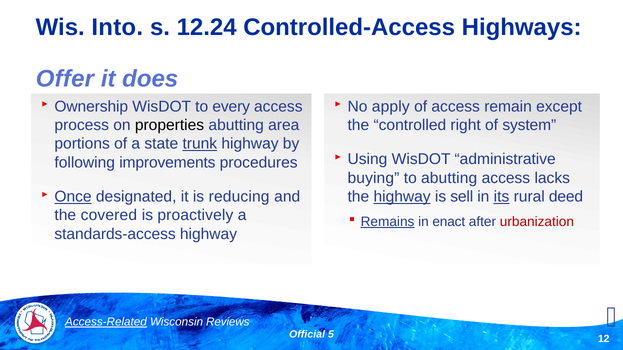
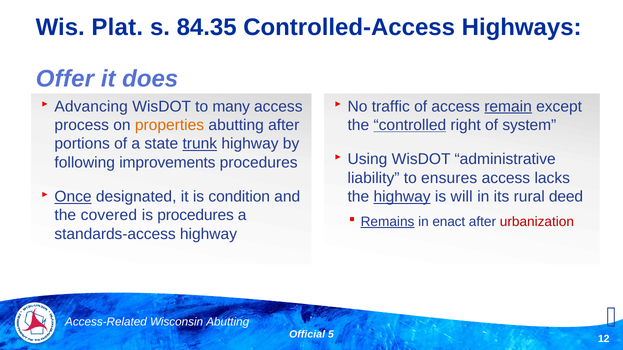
Into: Into -> Plat
12.24: 12.24 -> 84.35
Ownership: Ownership -> Advancing
every: every -> many
apply: apply -> traffic
remain underline: none -> present
properties colour: black -> orange
abutting area: area -> after
controlled underline: none -> present
buying: buying -> liability
to abutting: abutting -> ensures
sell: sell -> will
its underline: present -> none
reducing: reducing -> condition
is proactively: proactively -> procedures
Access-Related underline: present -> none
Wisconsin Reviews: Reviews -> Abutting
